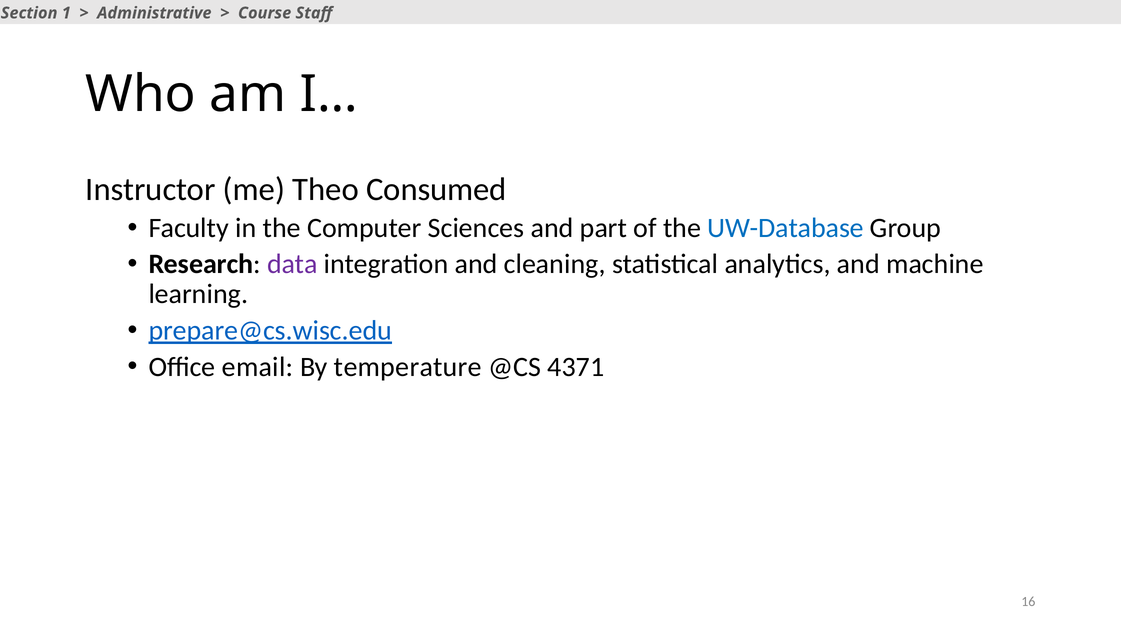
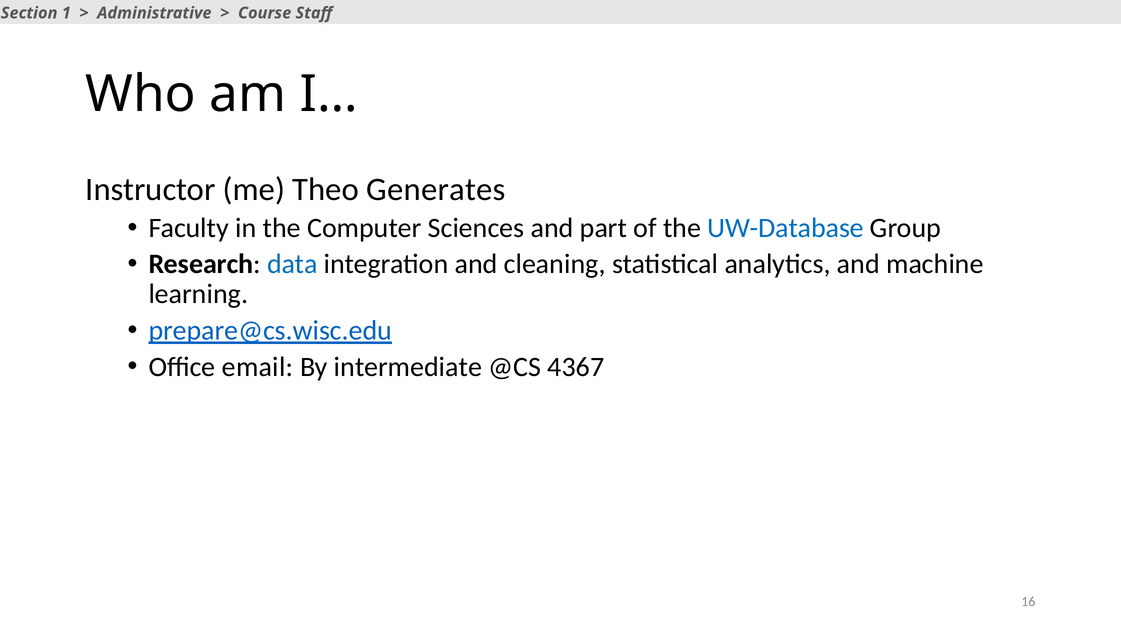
Consumed: Consumed -> Generates
data colour: purple -> blue
temperature: temperature -> intermediate
4371: 4371 -> 4367
